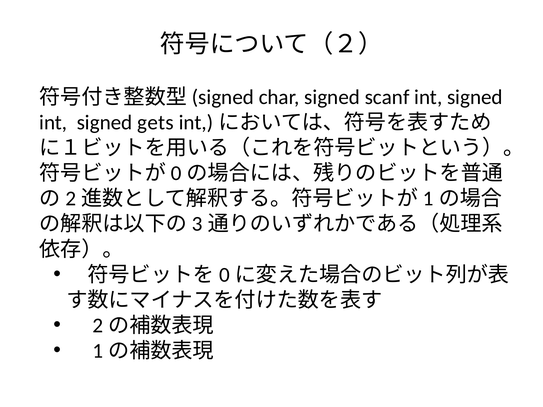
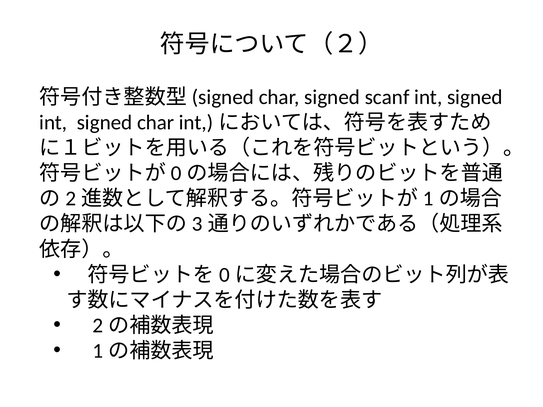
signed gets: gets -> char
